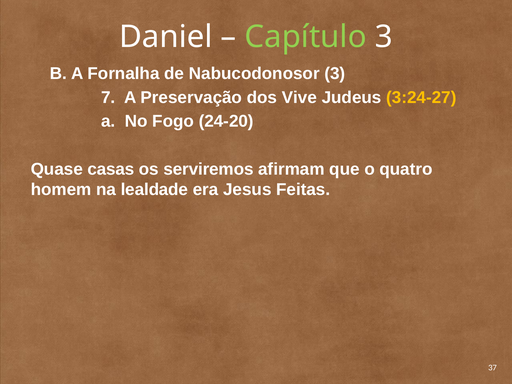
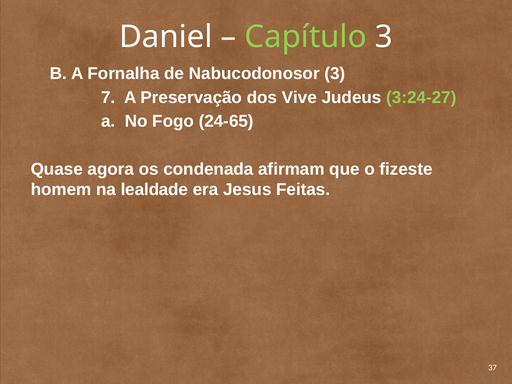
3:24-27 colour: yellow -> light green
24-20: 24-20 -> 24-65
casas: casas -> agora
serviremos: serviremos -> condenada
quatro: quatro -> fizeste
